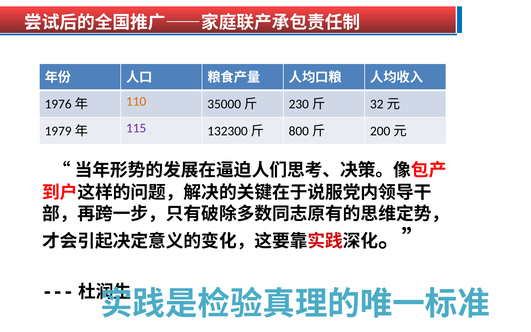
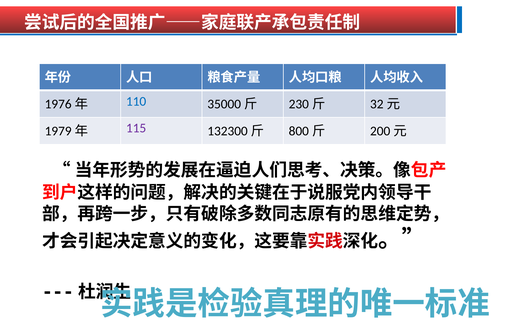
110 colour: orange -> blue
